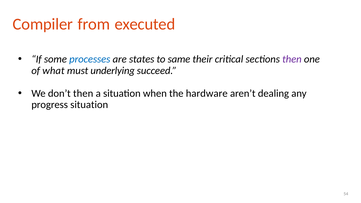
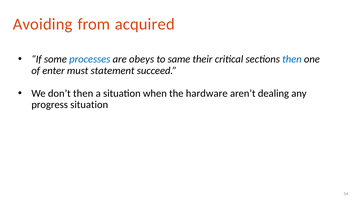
Compiler: Compiler -> Avoiding
executed: executed -> acquired
states: states -> obeys
then at (292, 59) colour: purple -> blue
what: what -> enter
underlying: underlying -> statement
